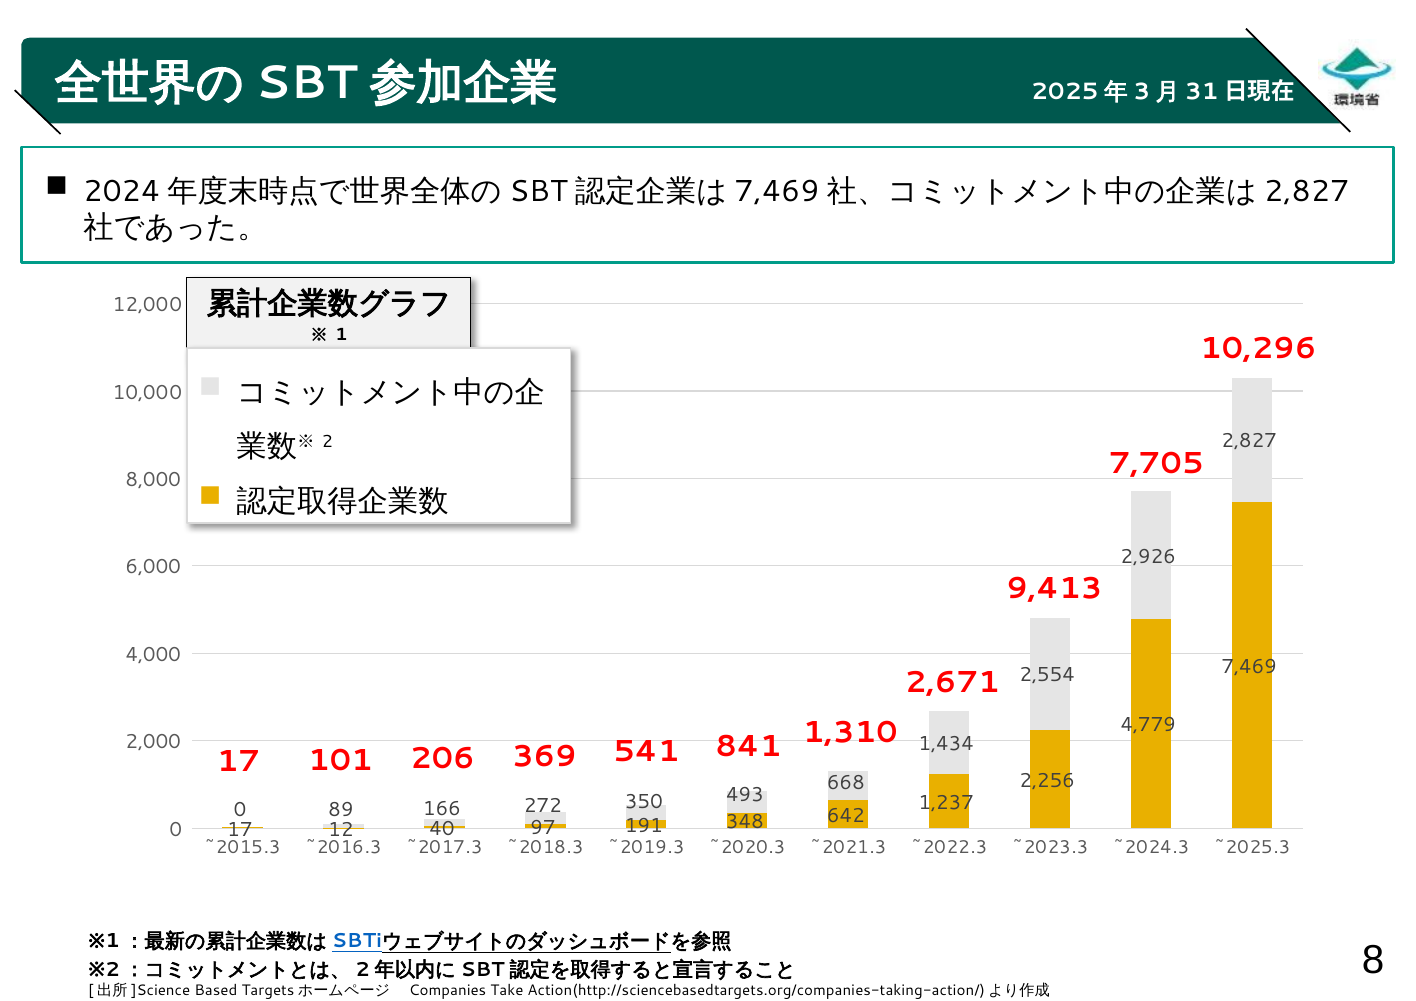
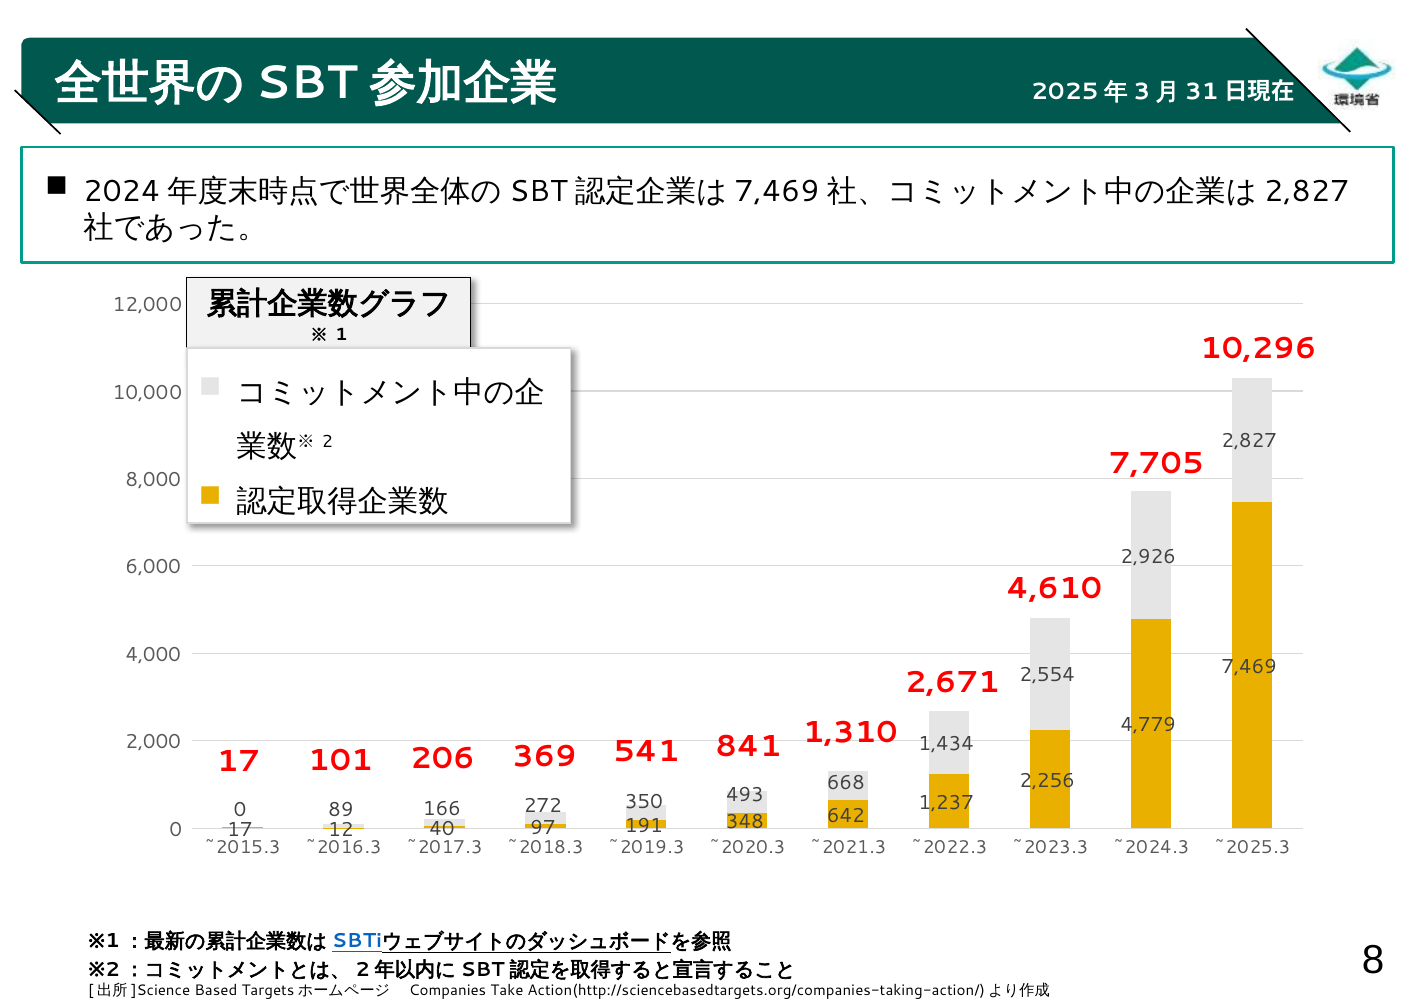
9,413: 9,413 -> 4,610
